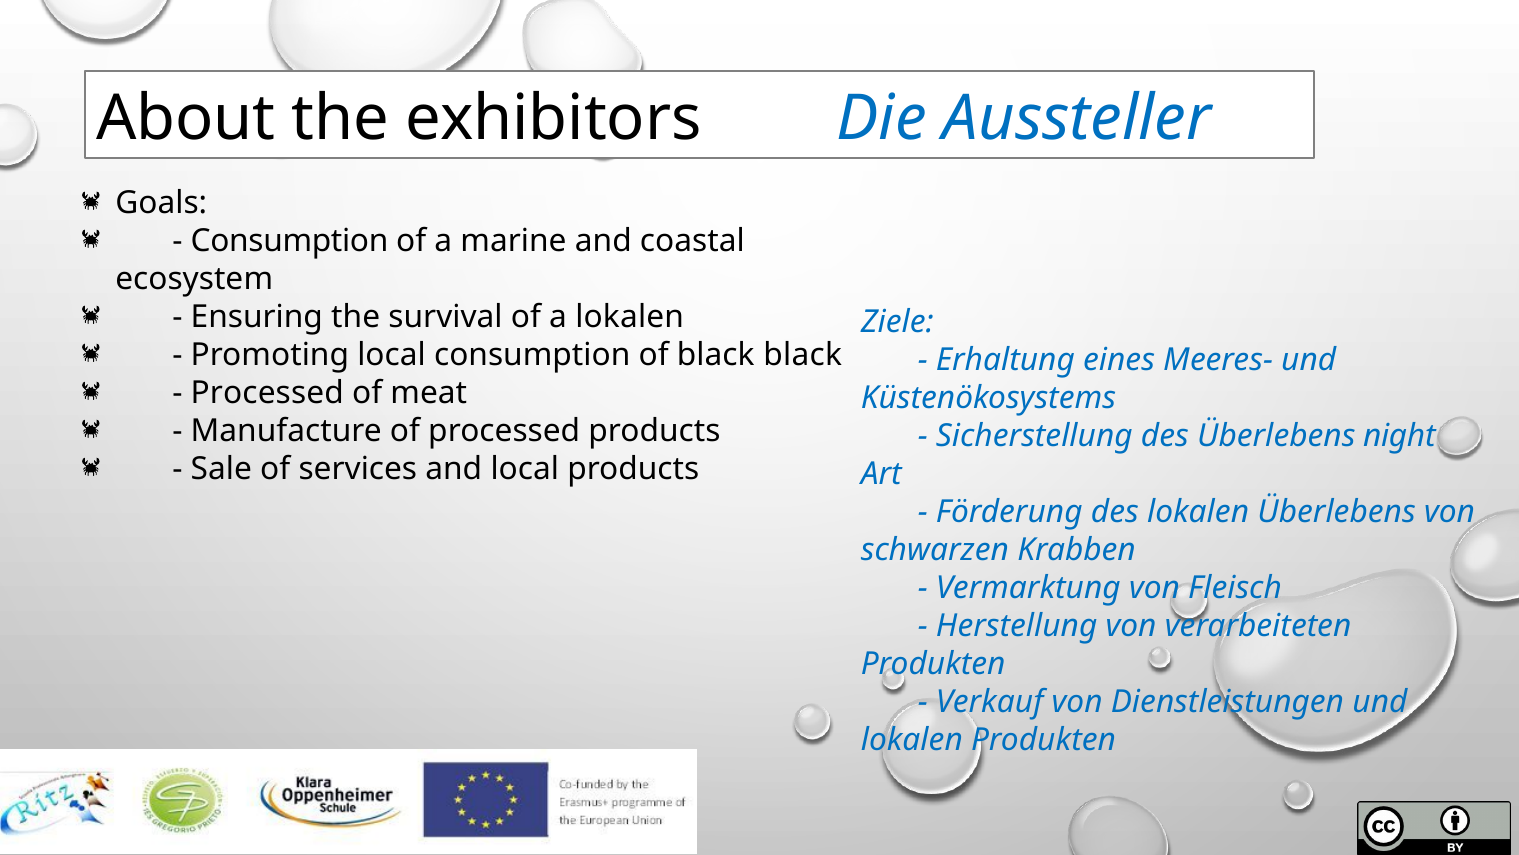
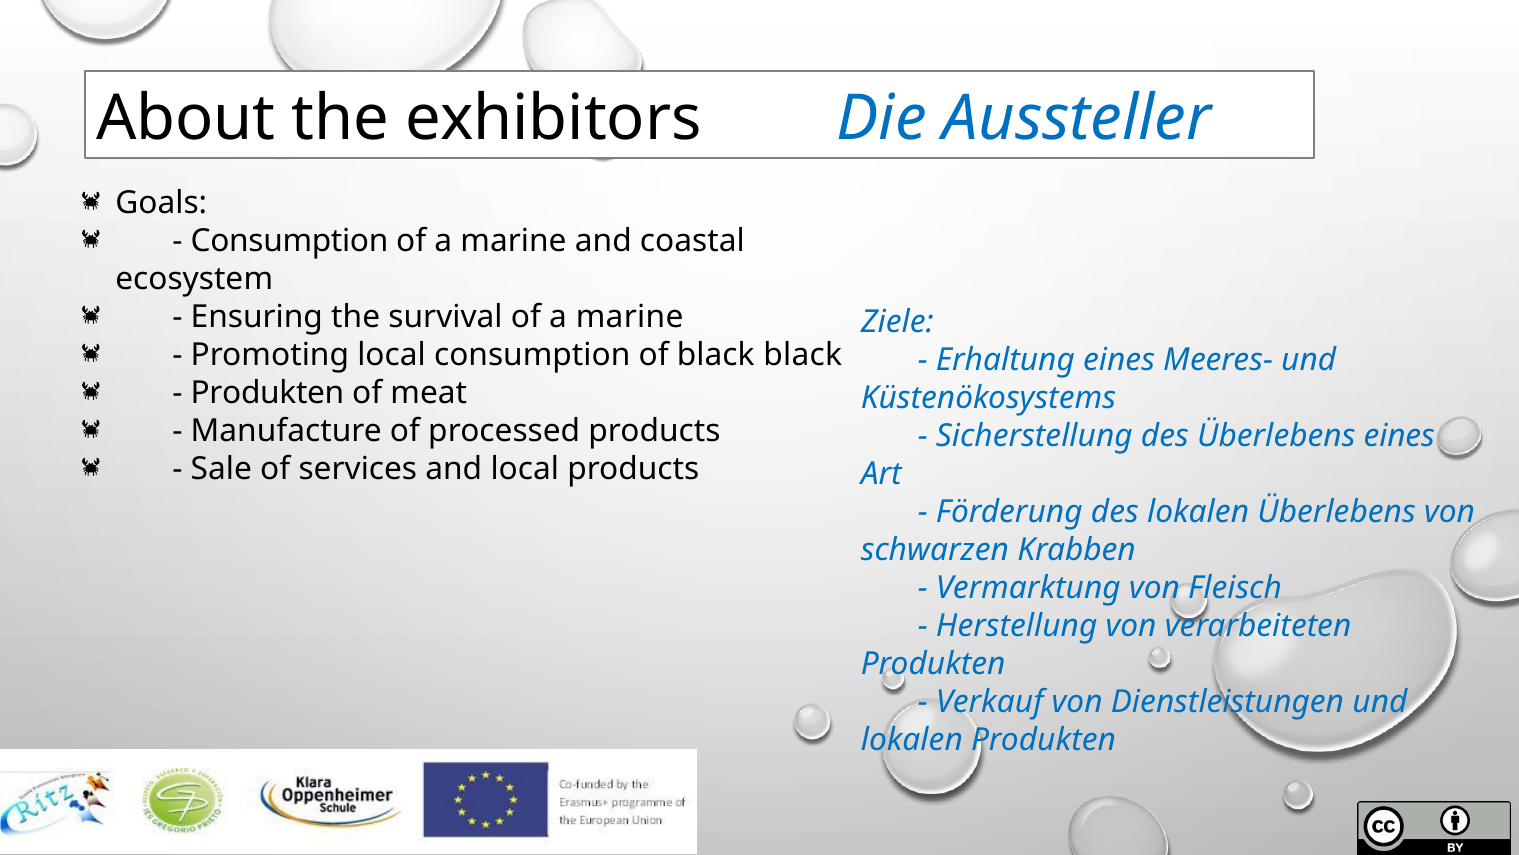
survival of a lokalen: lokalen -> marine
Processed at (267, 393): Processed -> Produkten
Überlebens night: night -> eines
